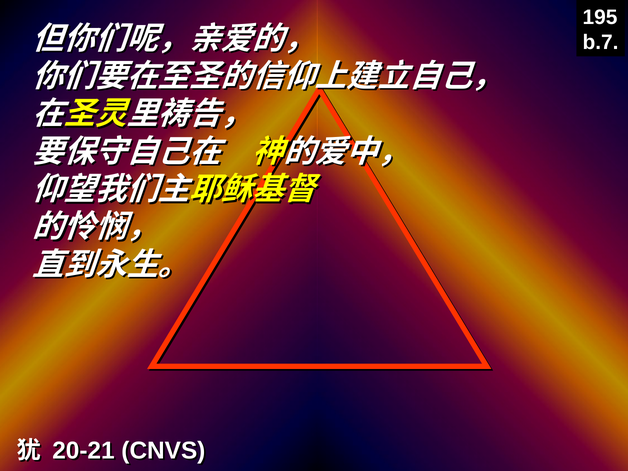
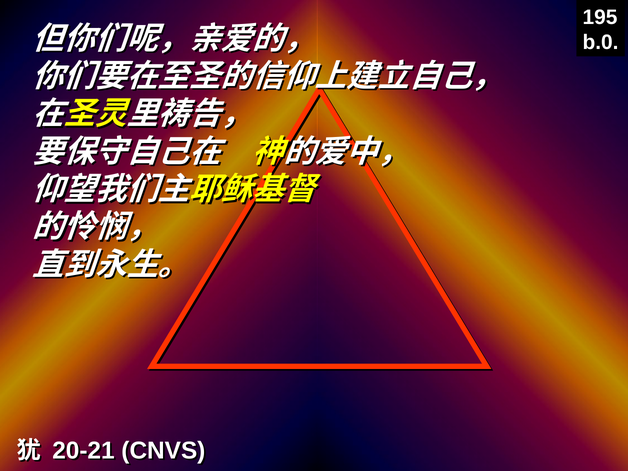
b.7: b.7 -> b.0
